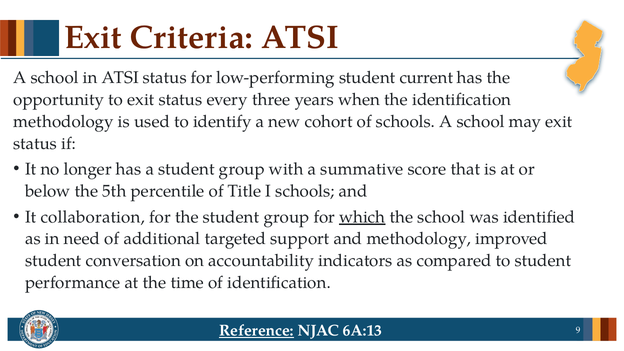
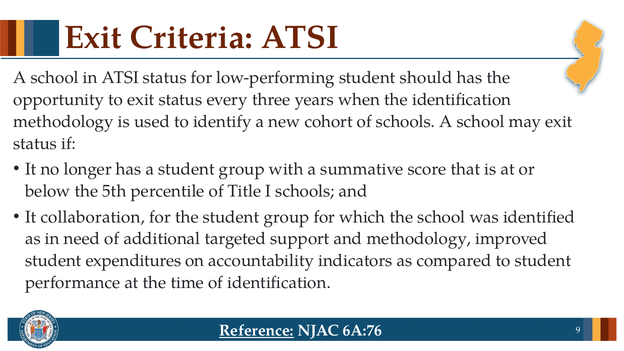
current: current -> should
which underline: present -> none
conversation: conversation -> expenditures
6A:13: 6A:13 -> 6A:76
